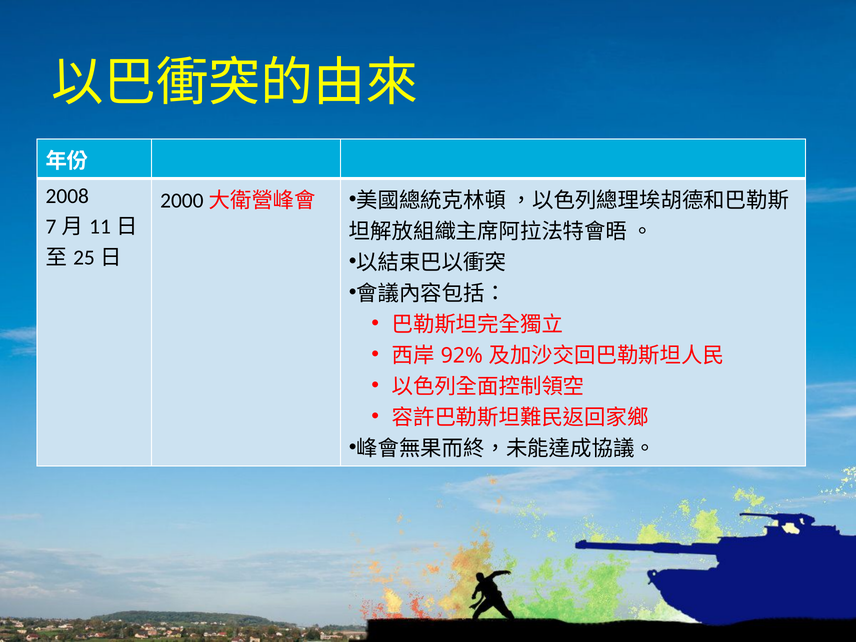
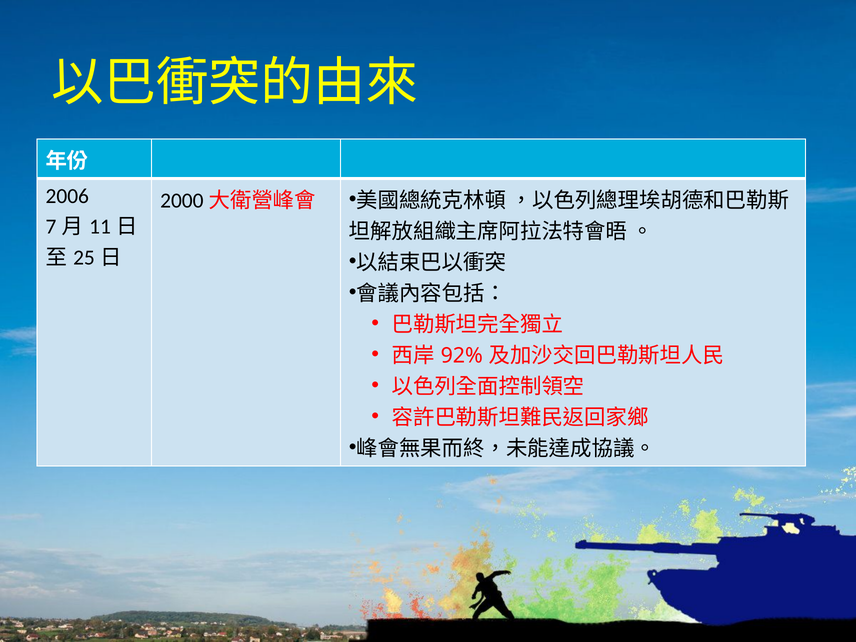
2008: 2008 -> 2006
